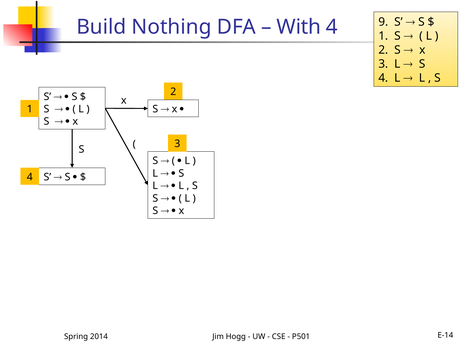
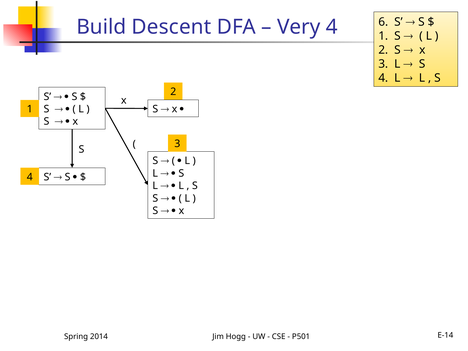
Nothing: Nothing -> Descent
With: With -> Very
9: 9 -> 6
